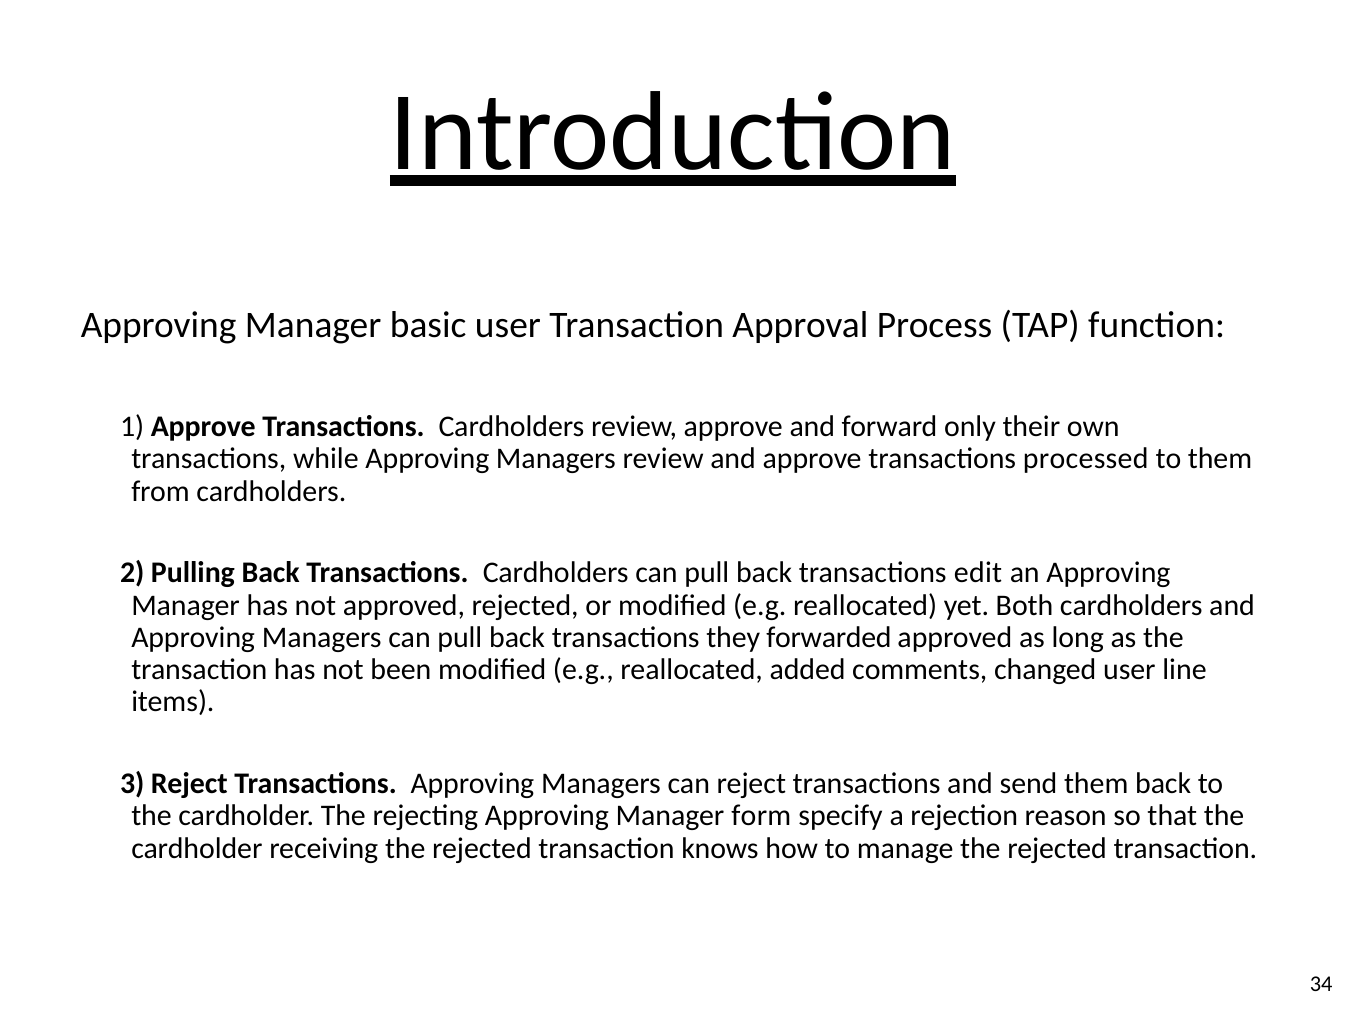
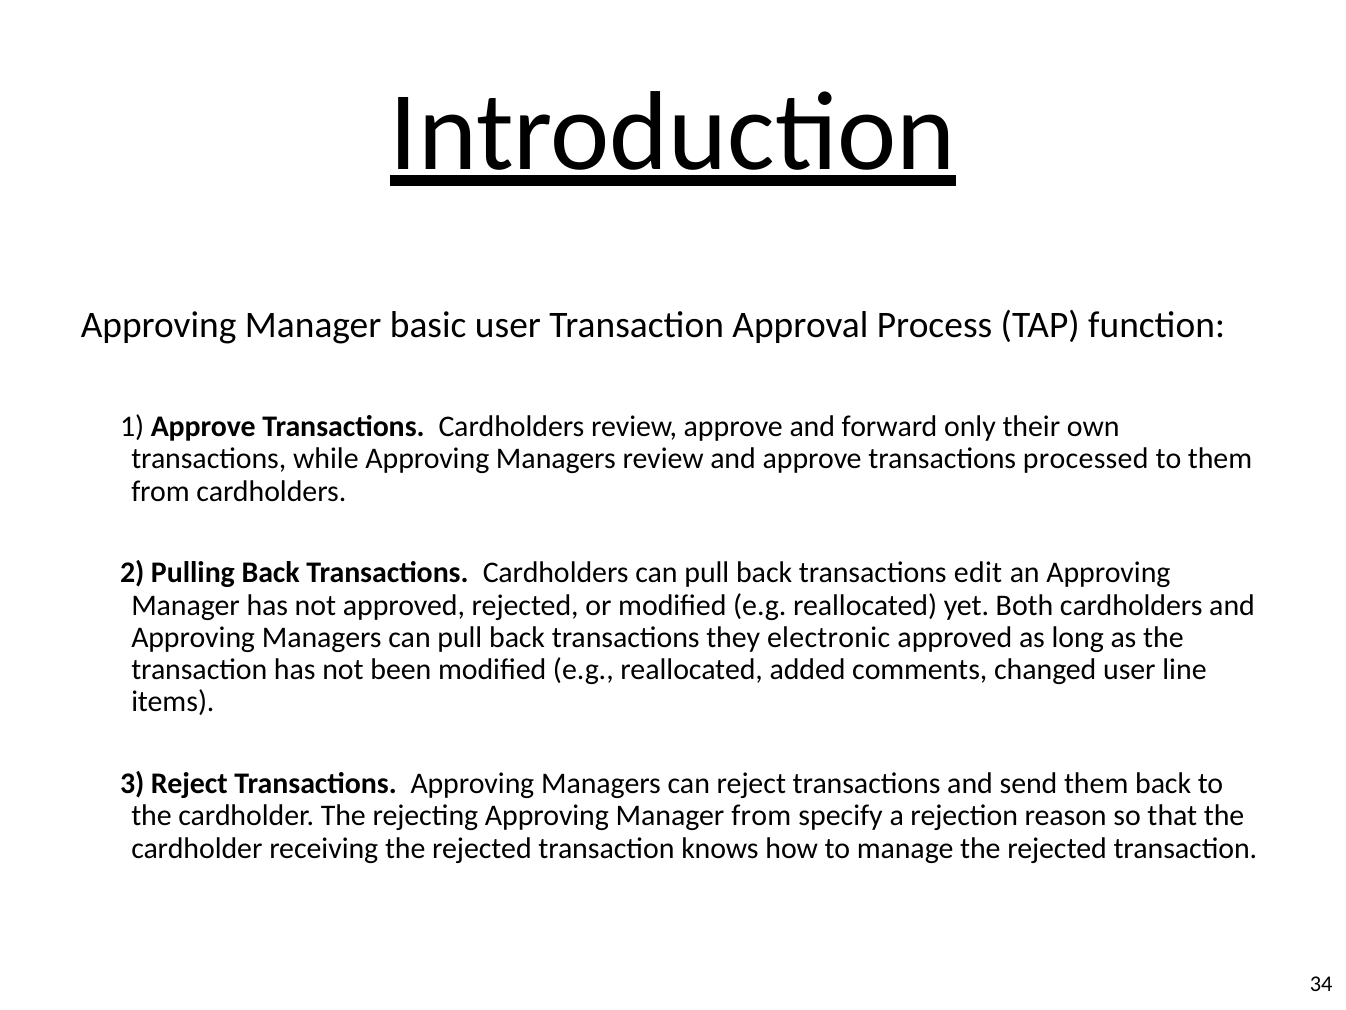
forwarded: forwarded -> electronic
Manager form: form -> from
